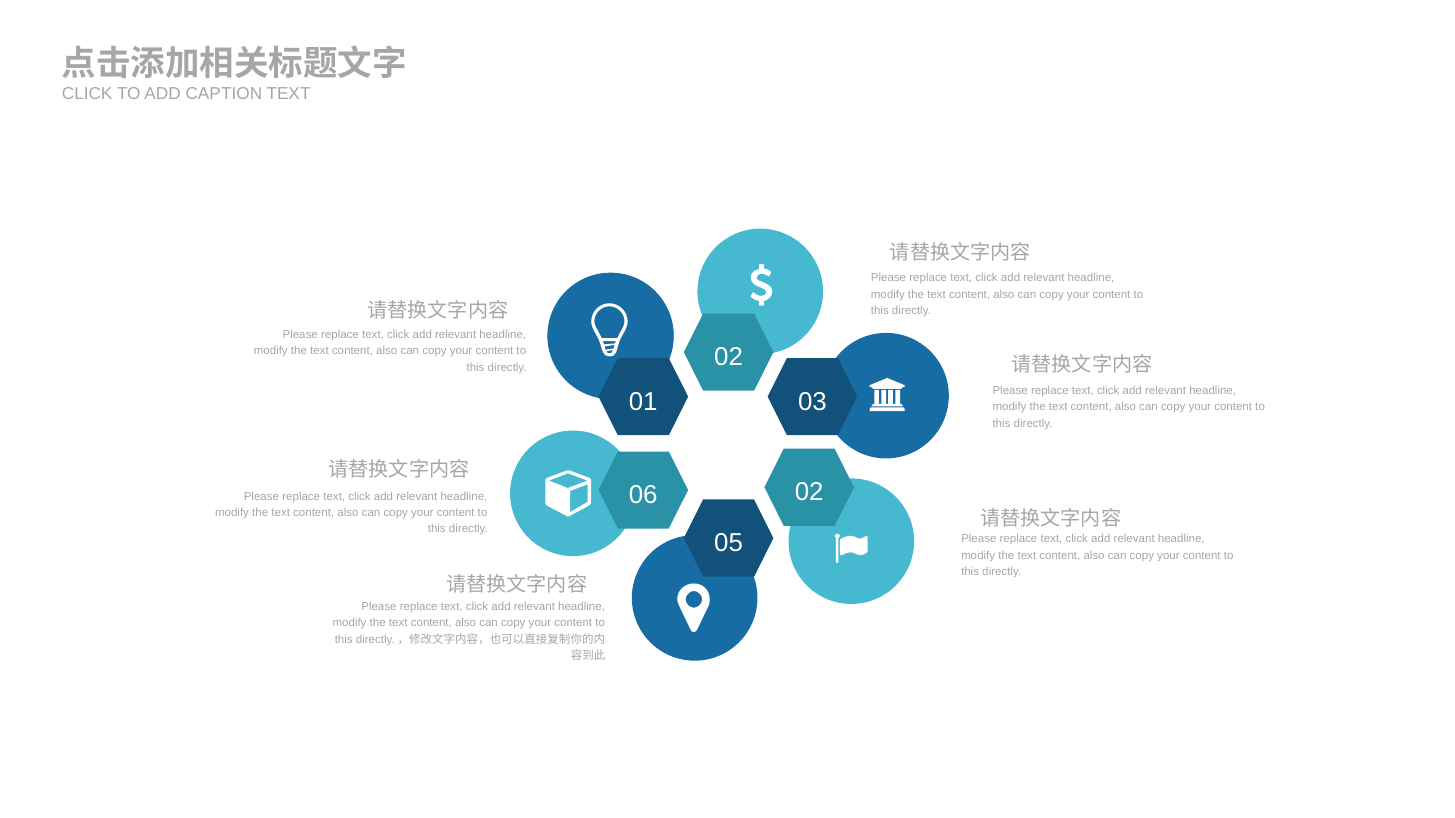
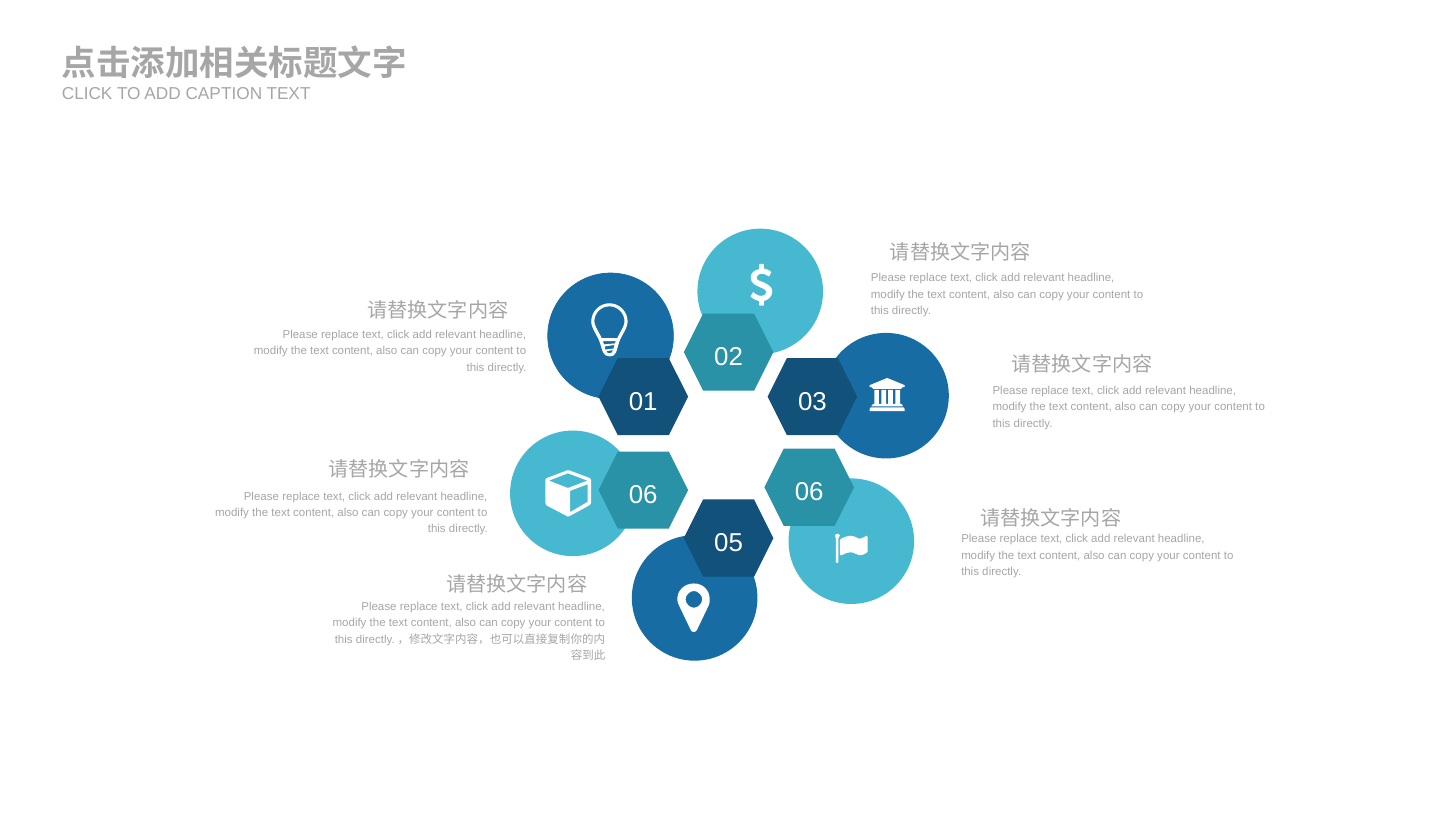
06 02: 02 -> 06
